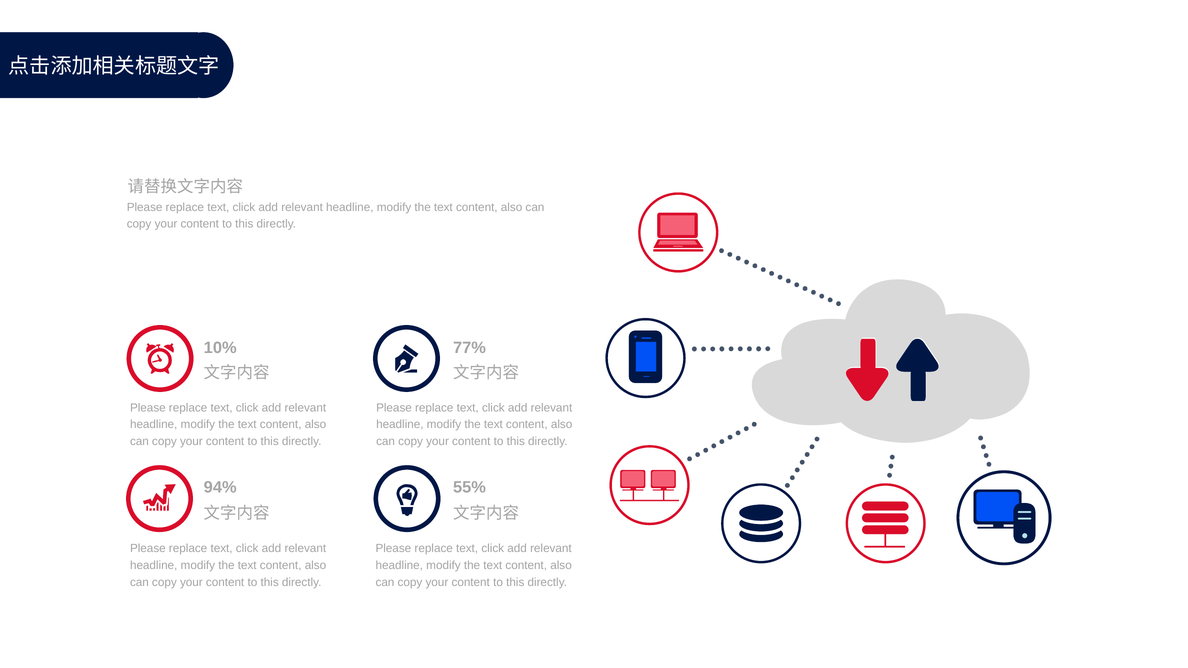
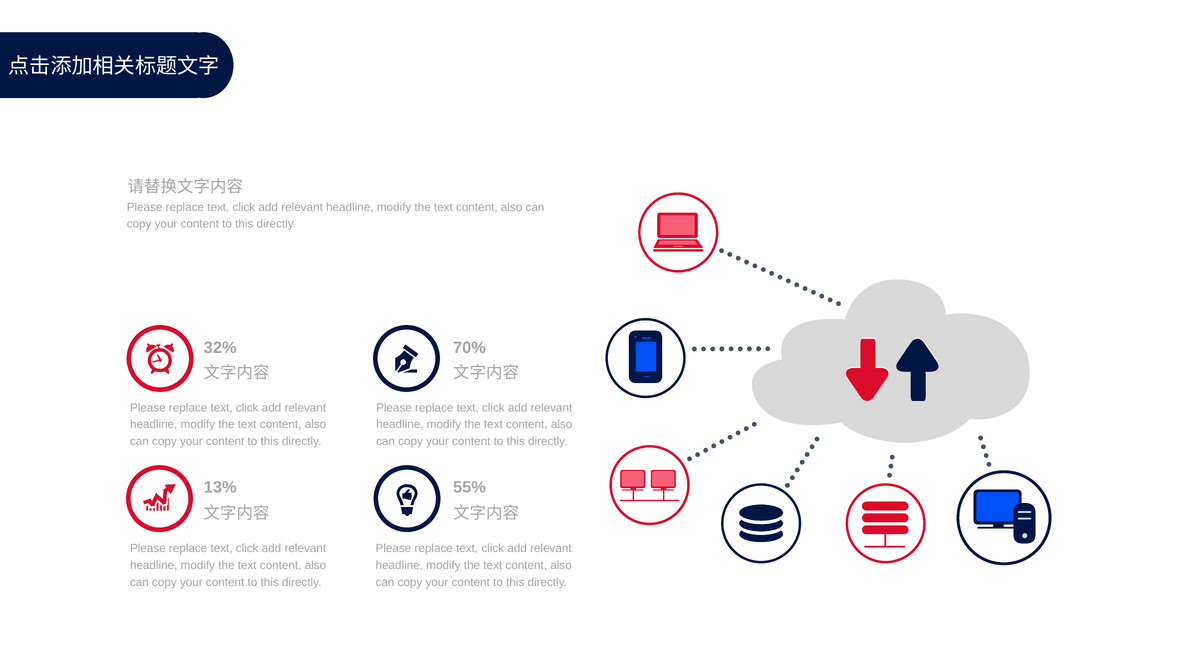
10%: 10% -> 32%
77%: 77% -> 70%
94%: 94% -> 13%
